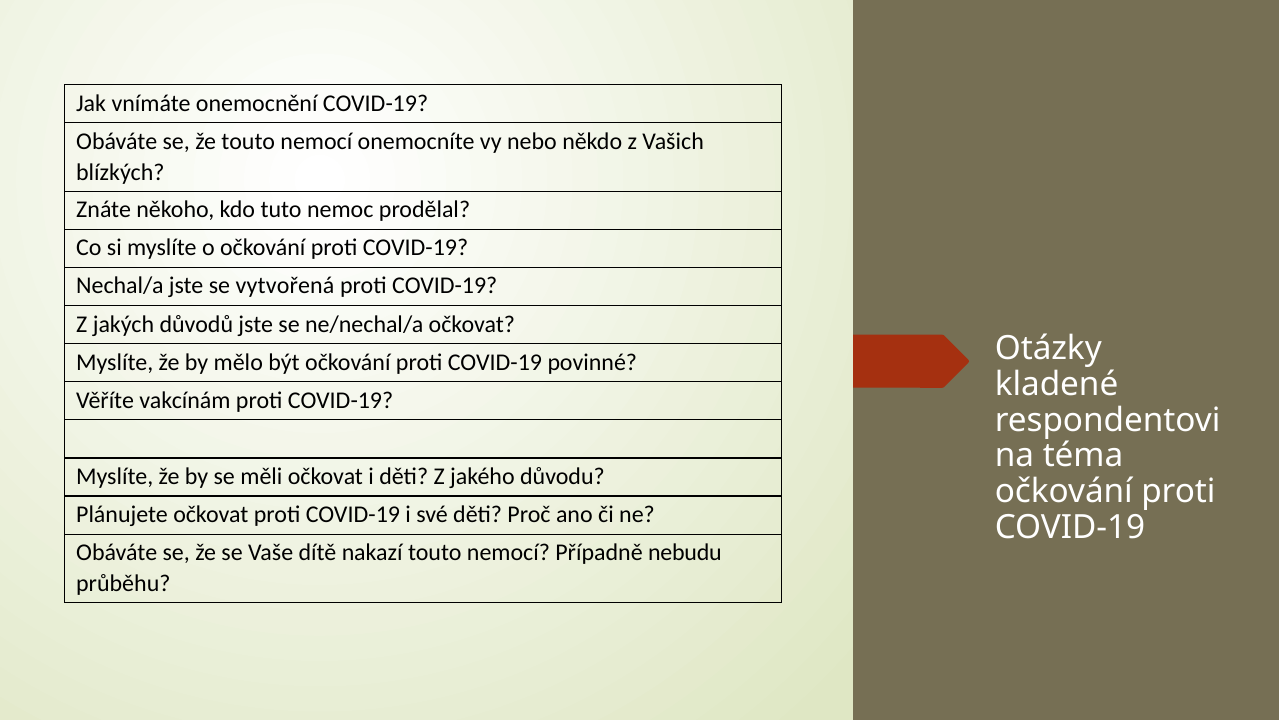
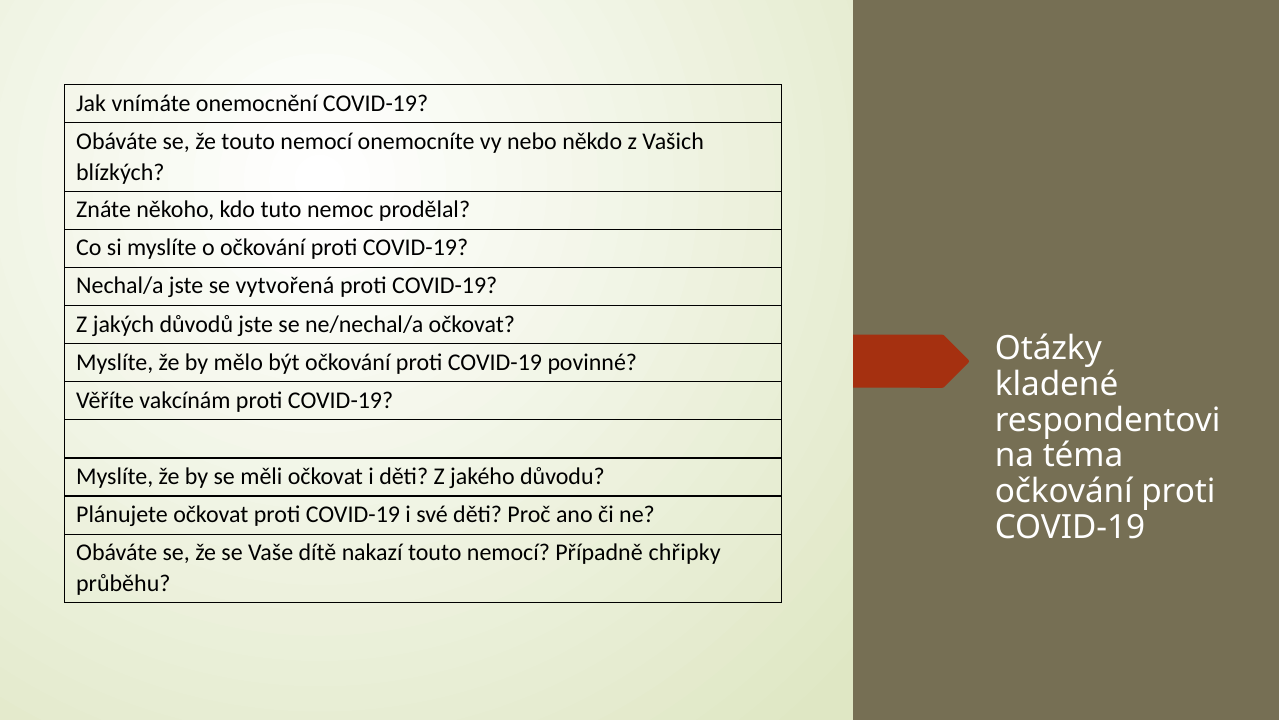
nebudu: nebudu -> chřipky
